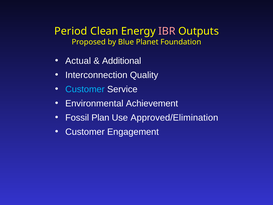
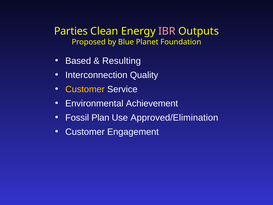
Period: Period -> Parties
Actual: Actual -> Based
Additional: Additional -> Resulting
Customer at (85, 89) colour: light blue -> yellow
